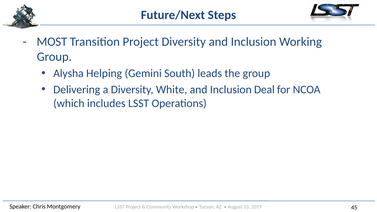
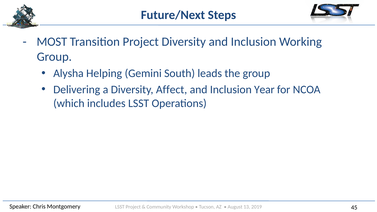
White: White -> Affect
Deal: Deal -> Year
